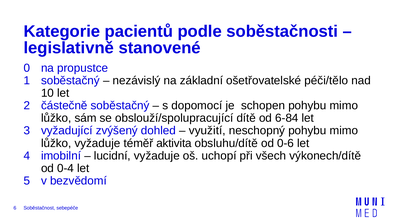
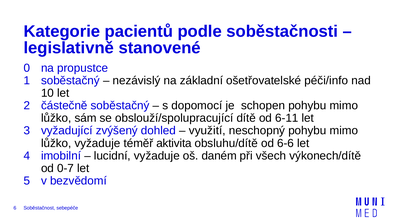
péči/tělo: péči/tělo -> péči/info
6-84: 6-84 -> 6-11
0-6: 0-6 -> 6-6
uchopí: uchopí -> daném
0-4: 0-4 -> 0-7
